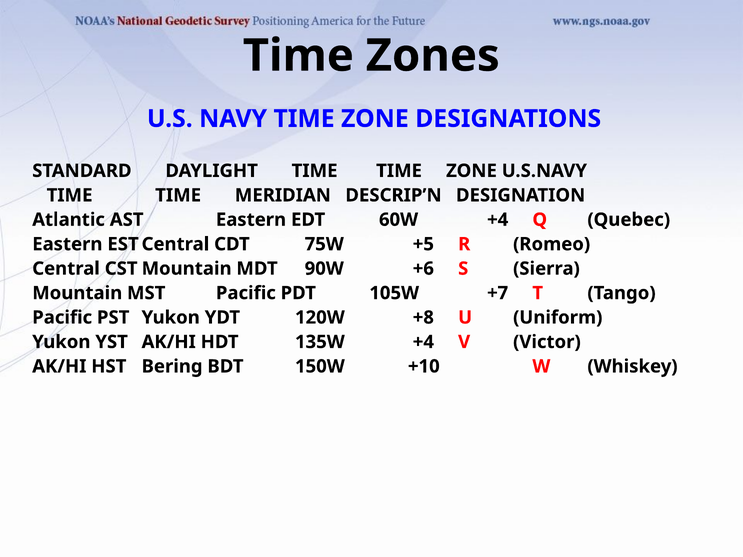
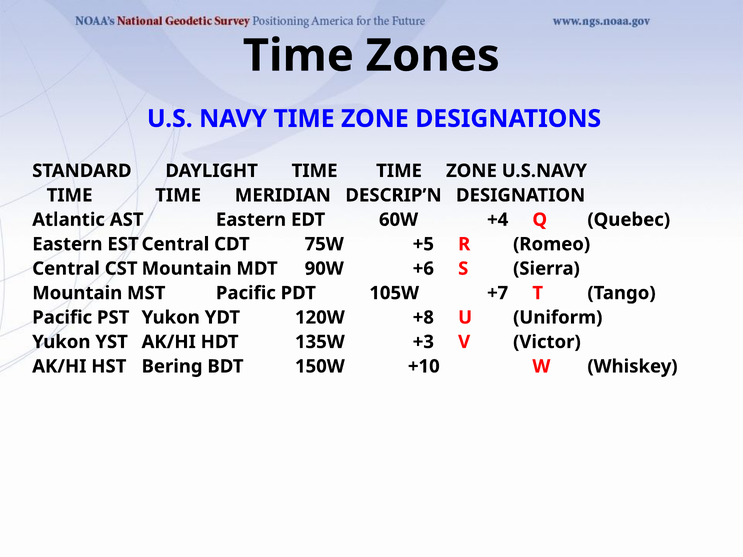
135W +4: +4 -> +3
